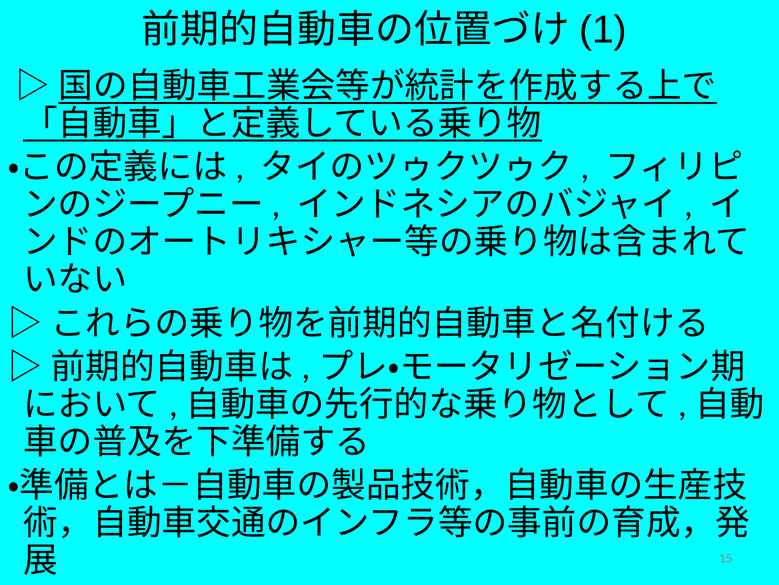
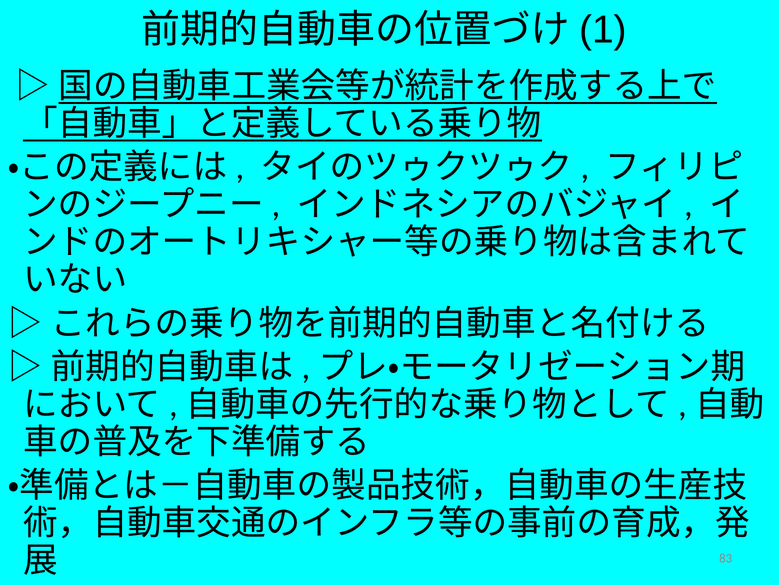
15: 15 -> 83
